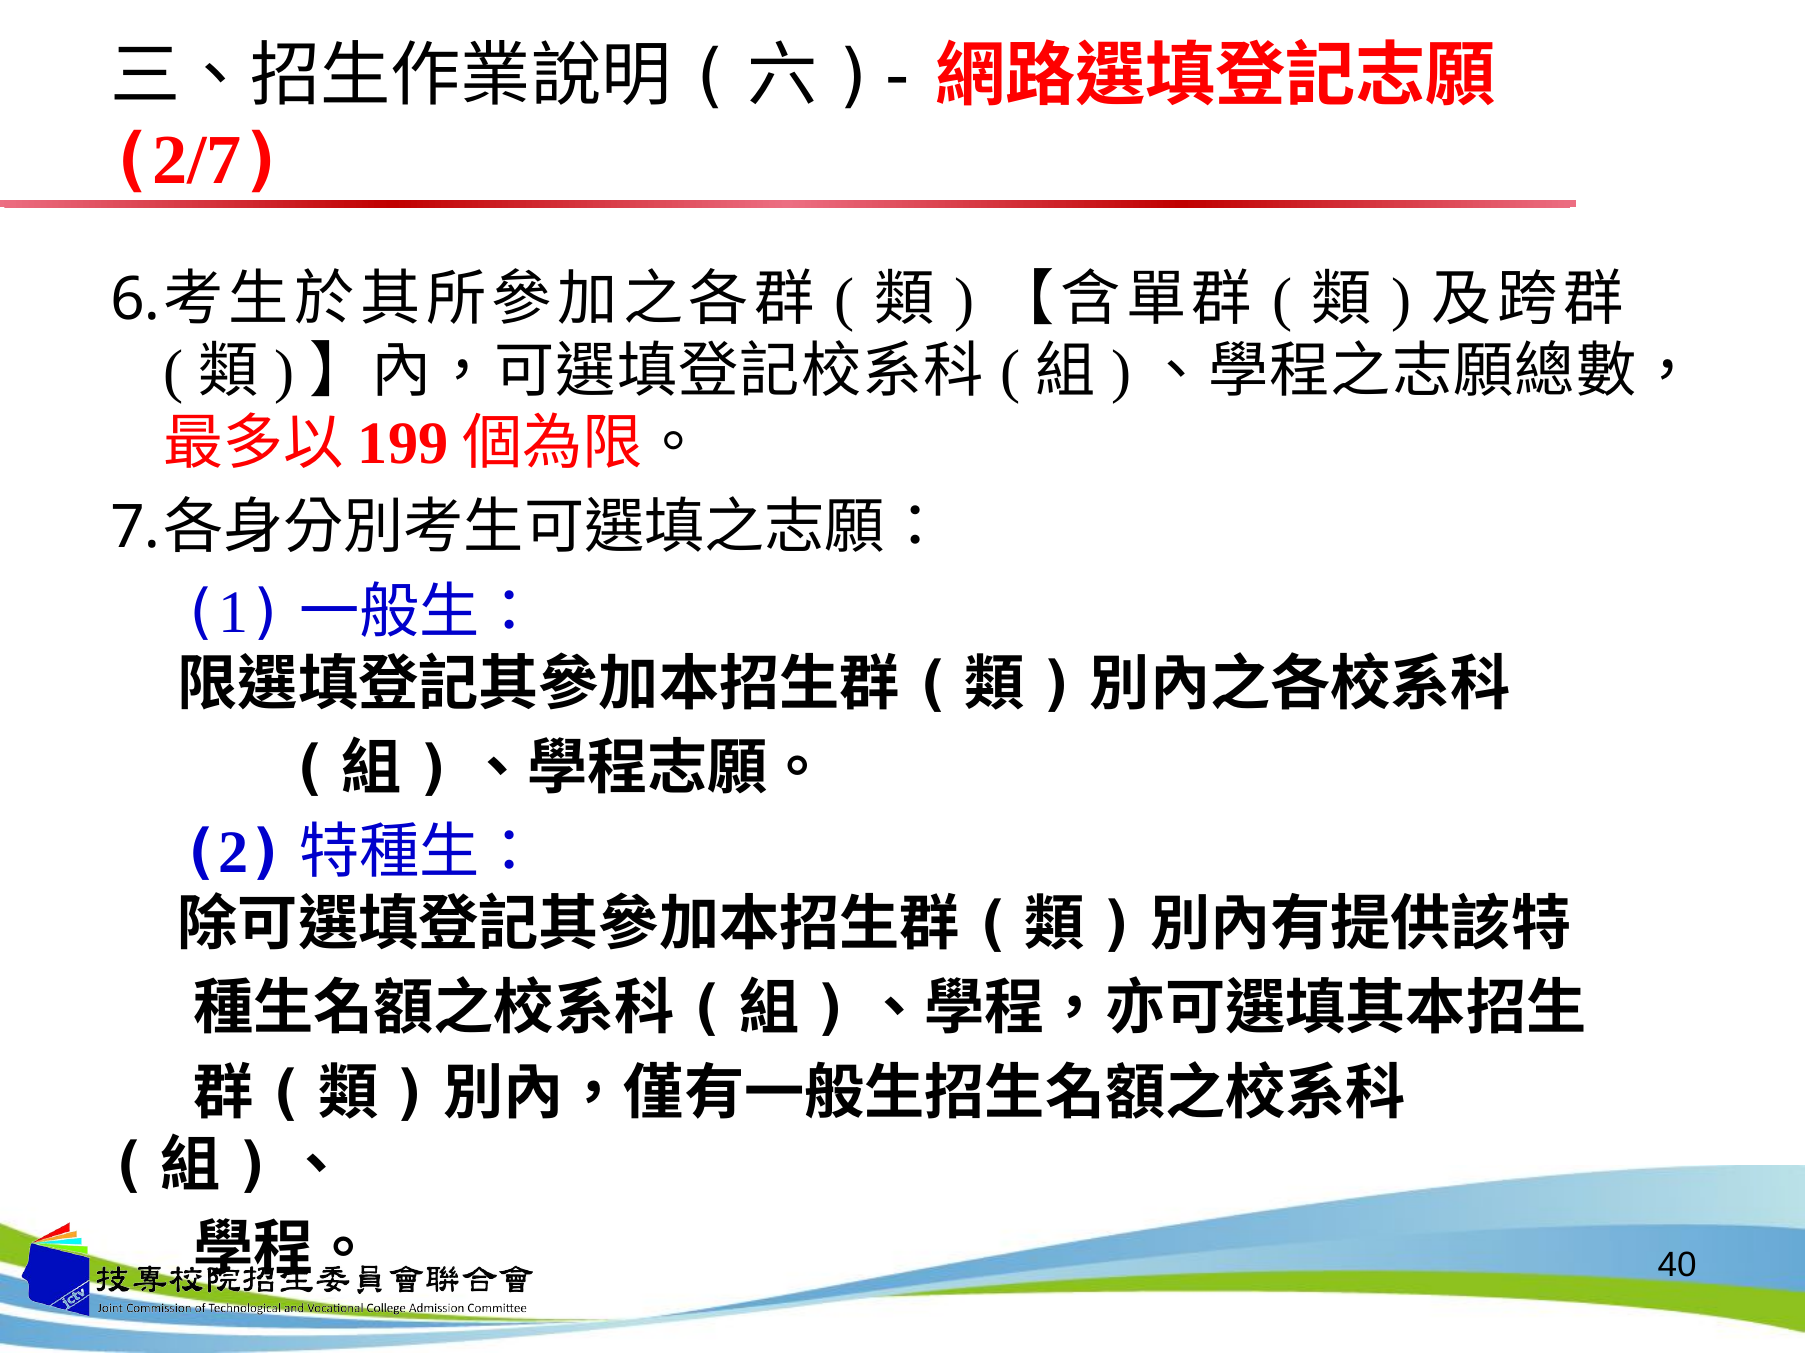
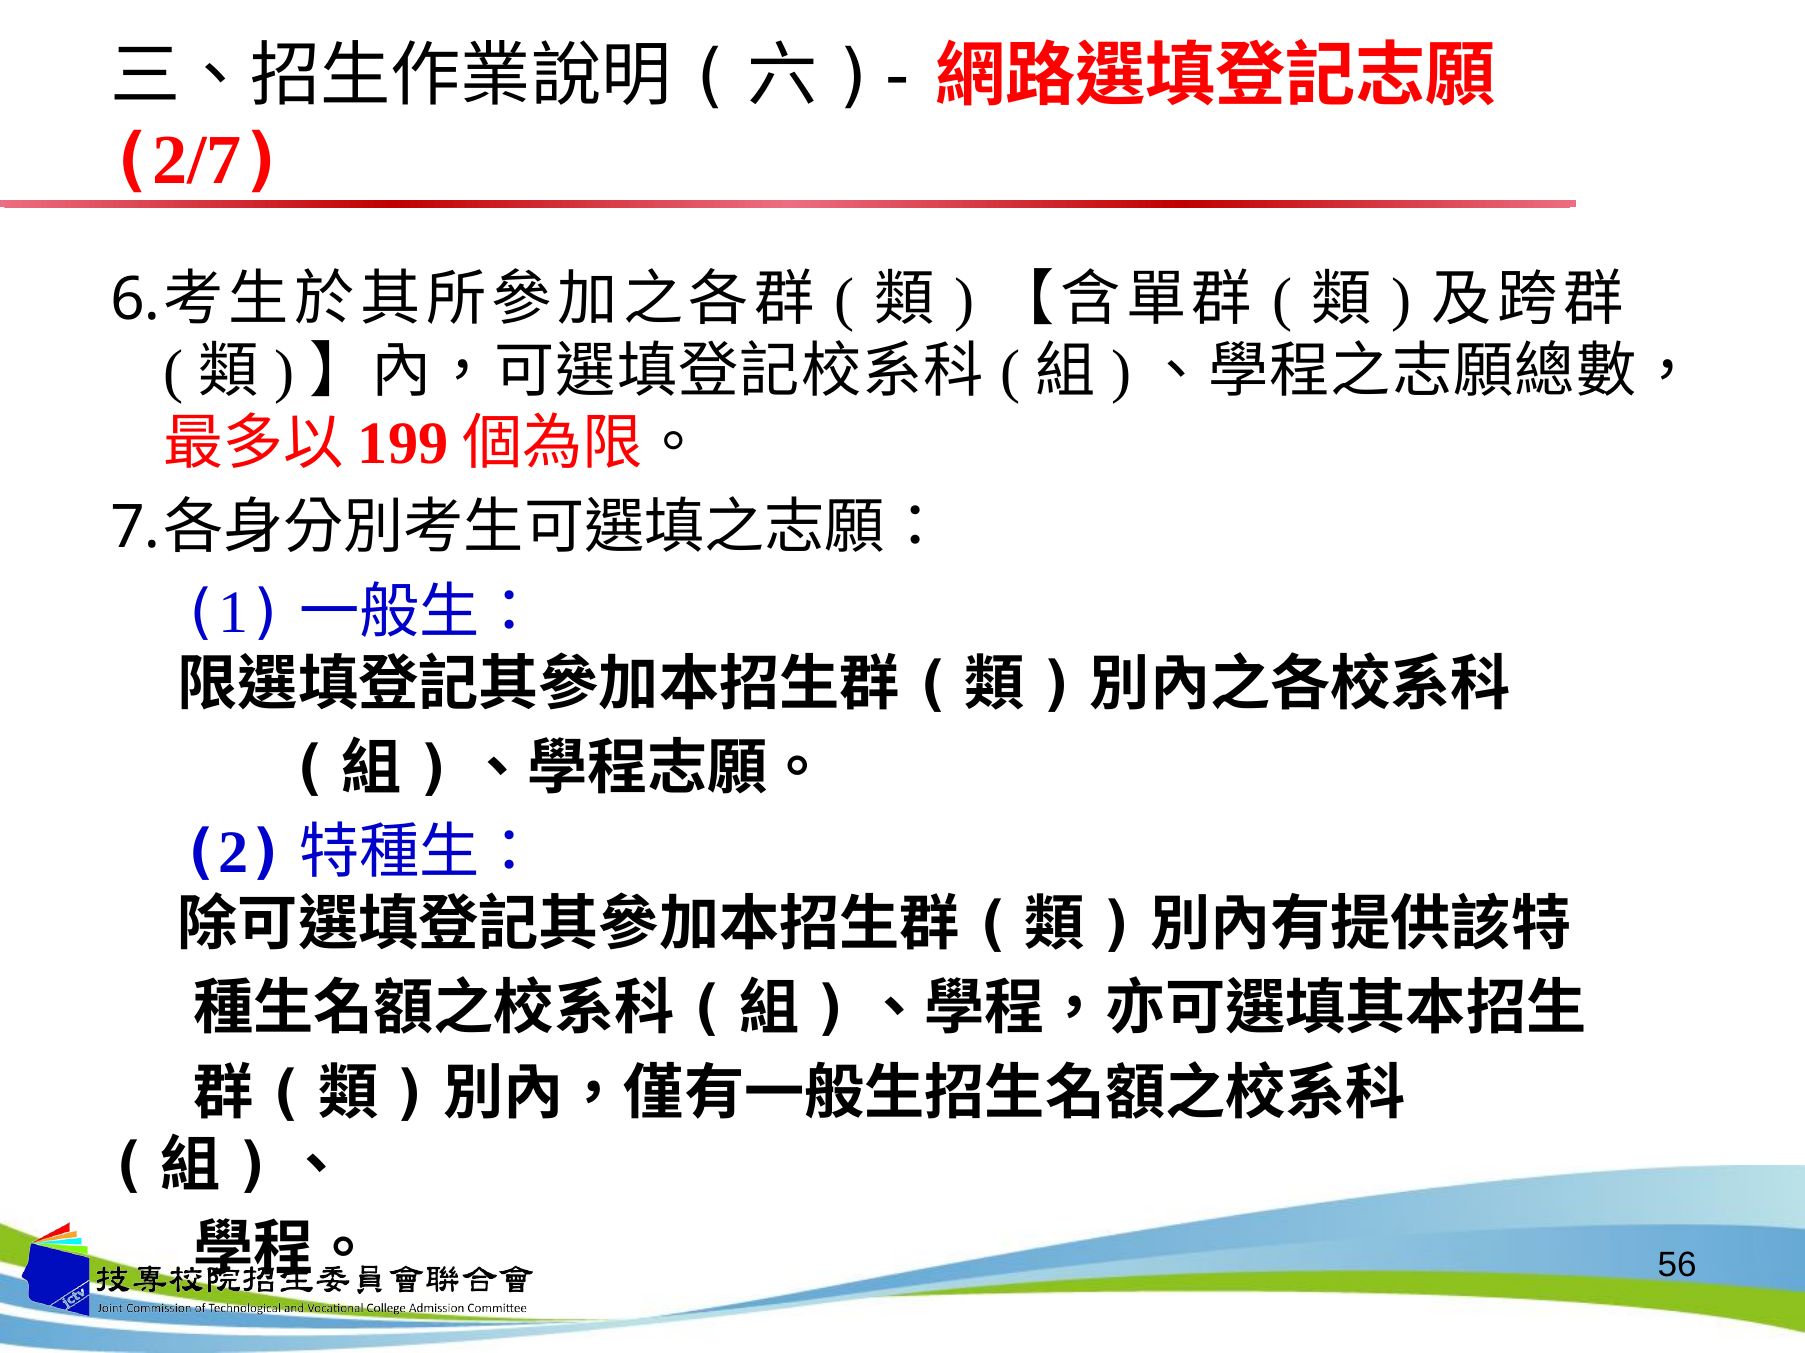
40: 40 -> 56
